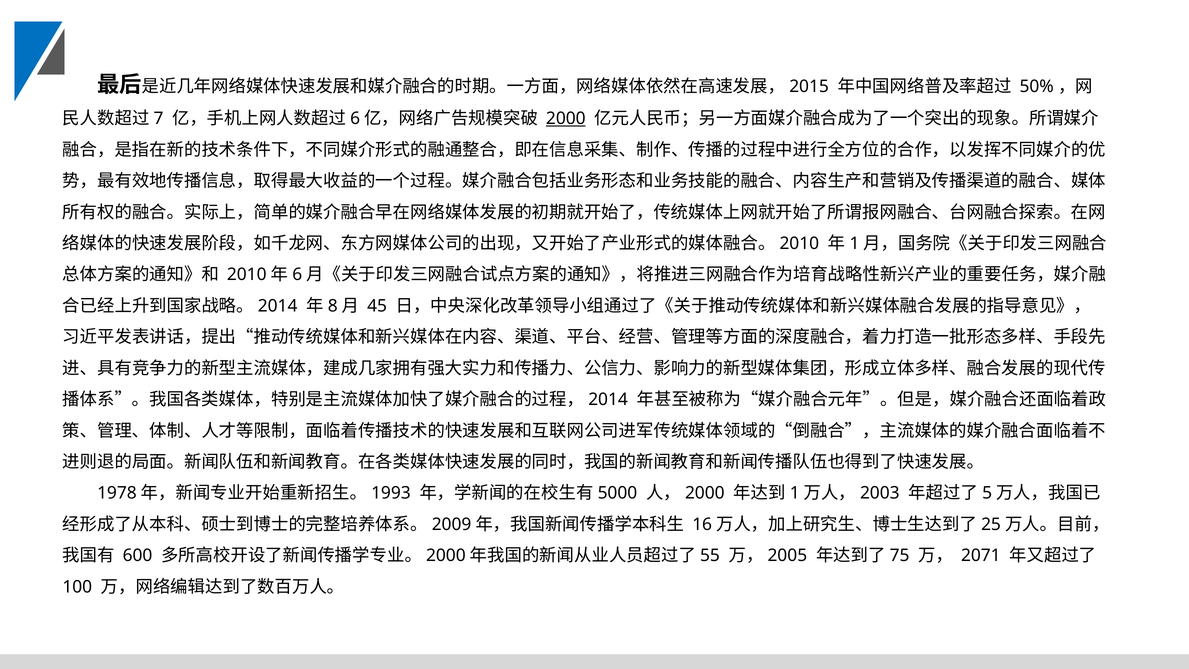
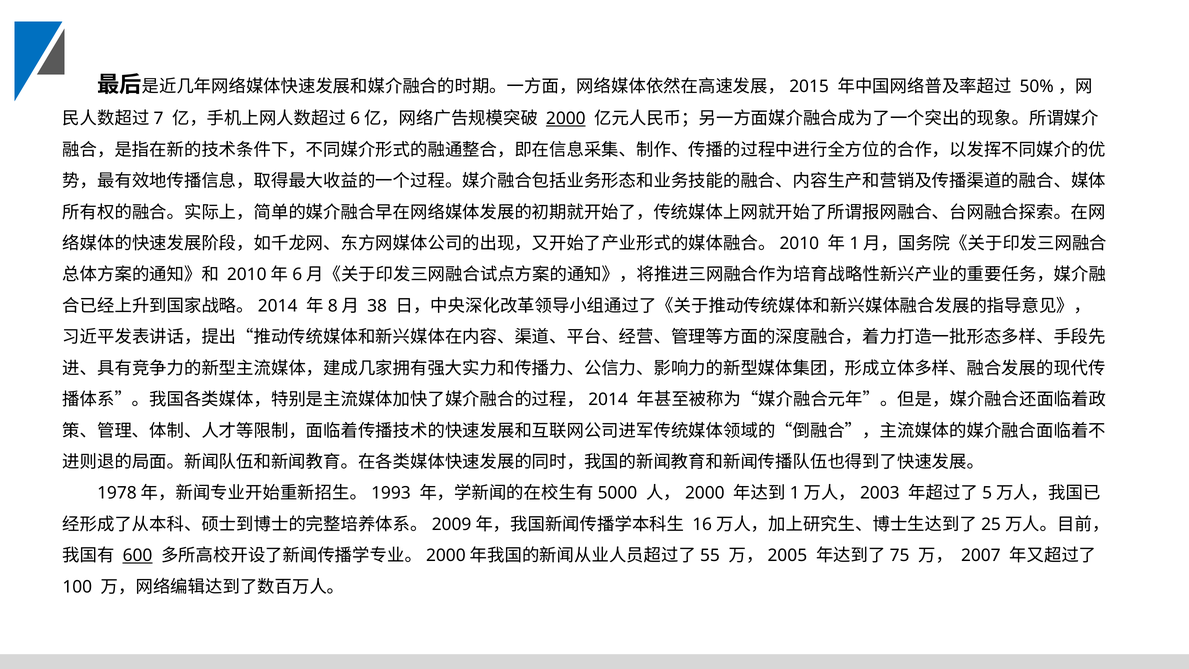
45: 45 -> 38
600 underline: none -> present
2071: 2071 -> 2007
